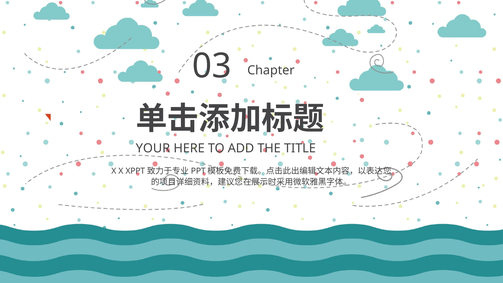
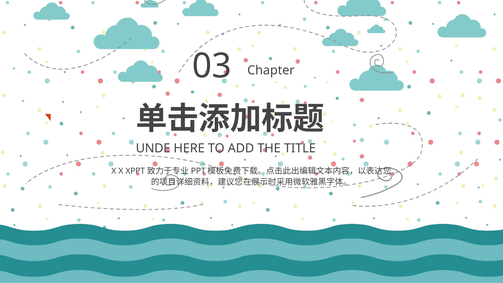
YOUR: YOUR -> UNDE
